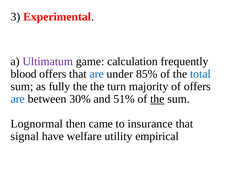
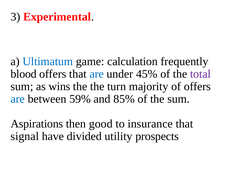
Ultimatum colour: purple -> blue
85%: 85% -> 45%
total colour: blue -> purple
fully: fully -> wins
30%: 30% -> 59%
51%: 51% -> 85%
the at (157, 99) underline: present -> none
Lognormal: Lognormal -> Aspirations
came: came -> good
welfare: welfare -> divided
empirical: empirical -> prospects
